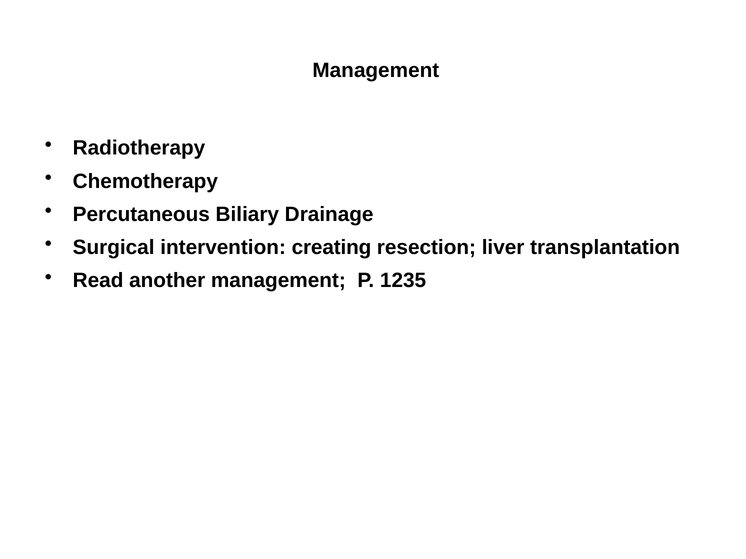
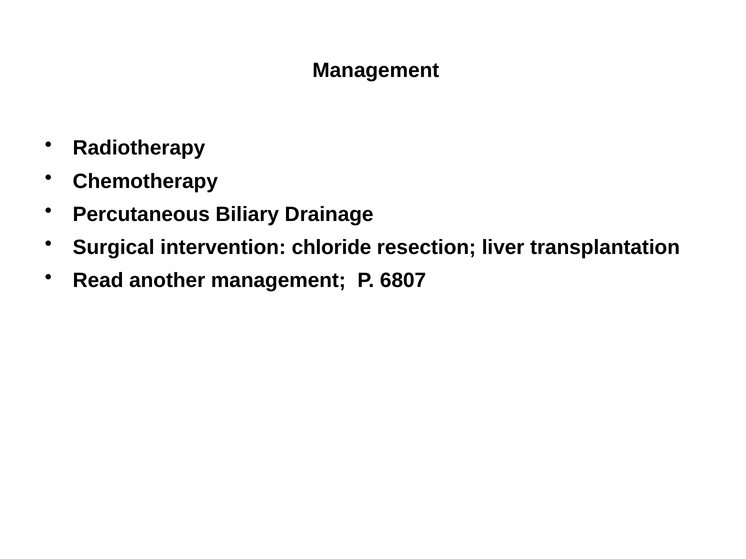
creating: creating -> chloride
1235: 1235 -> 6807
